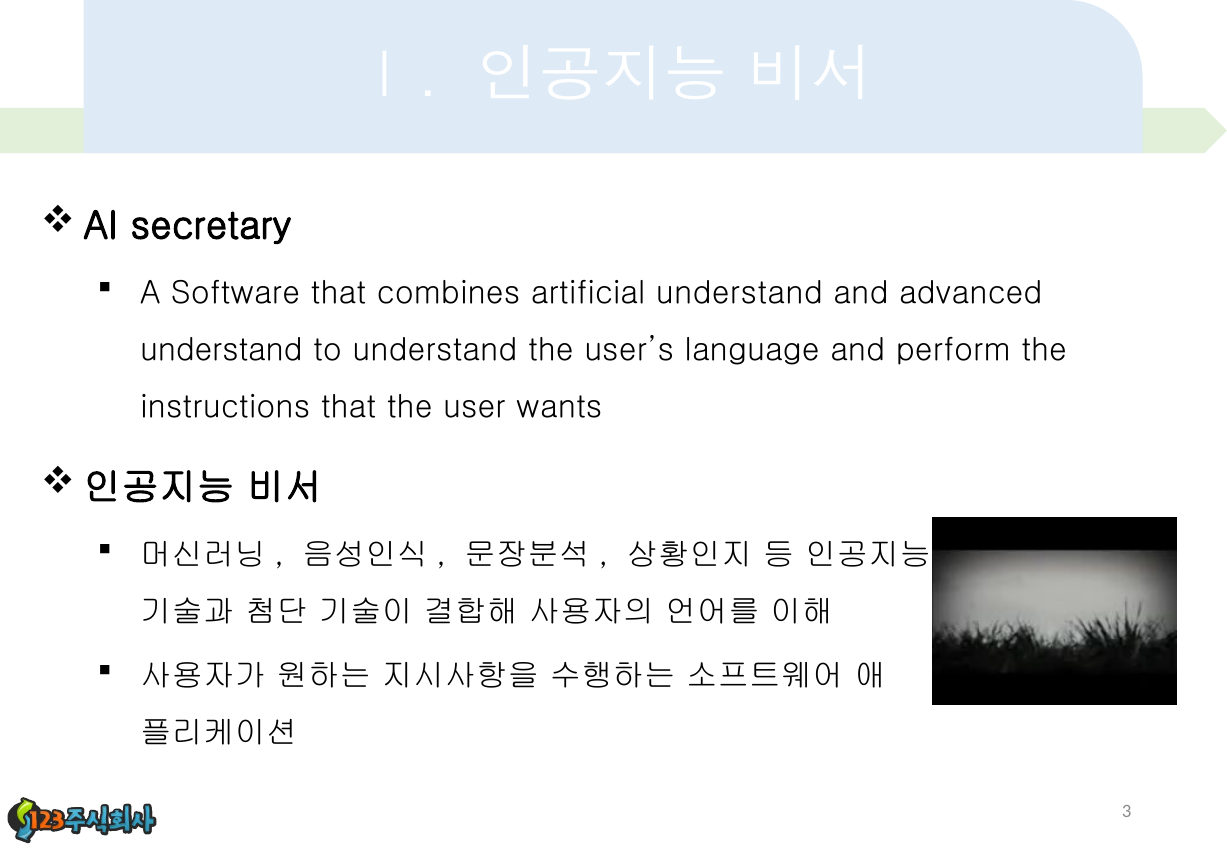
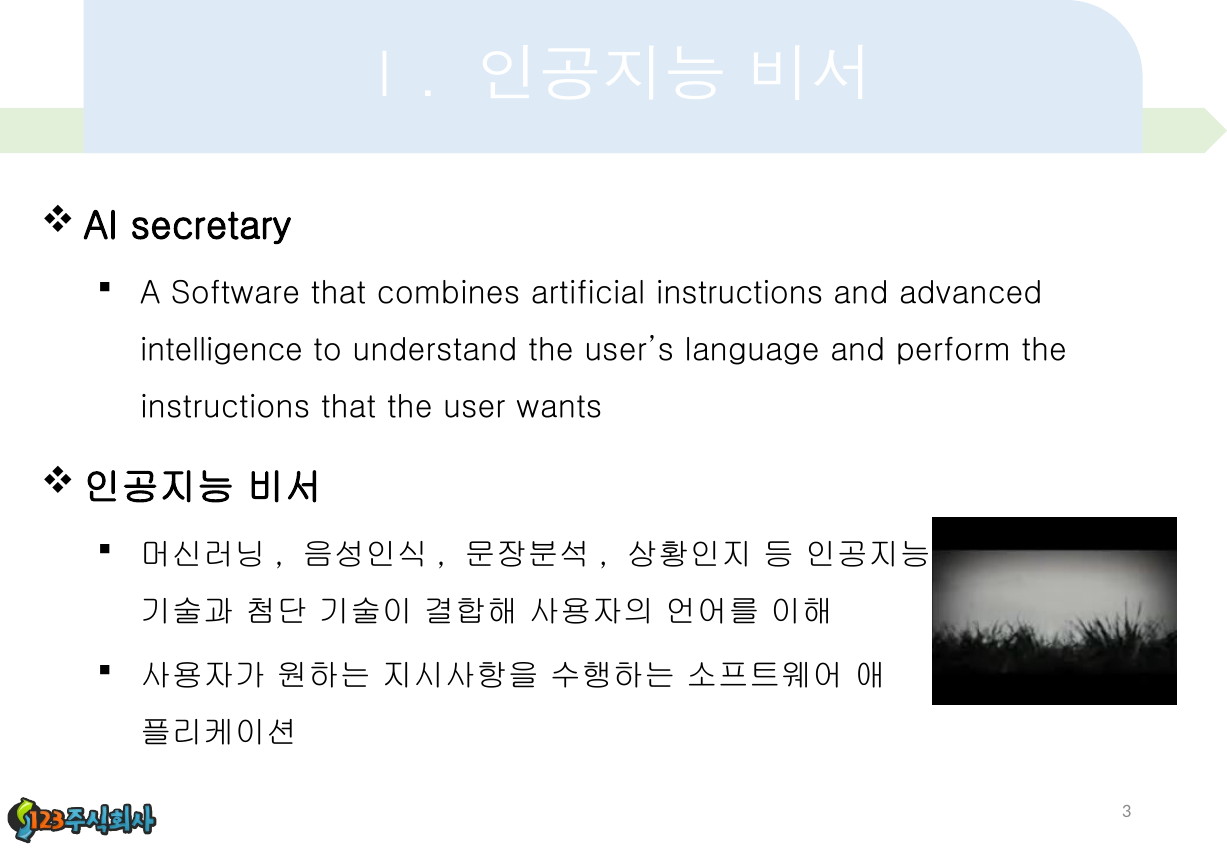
artificial understand: understand -> instructions
understand at (221, 350): understand -> intelligence
